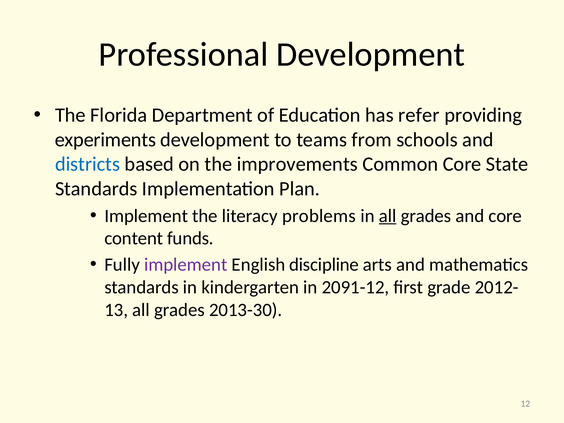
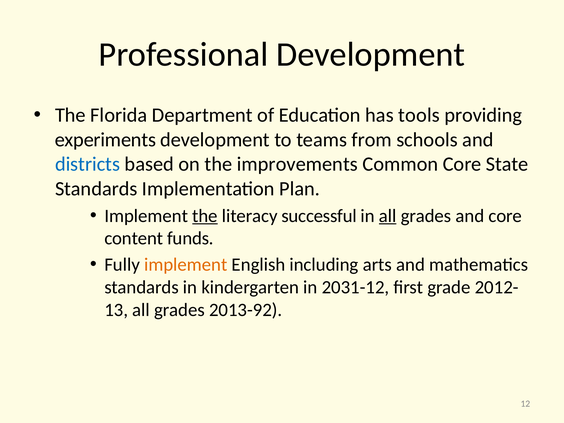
refer: refer -> tools
the at (205, 216) underline: none -> present
problems: problems -> successful
implement at (186, 265) colour: purple -> orange
discipline: discipline -> including
2091-12: 2091-12 -> 2031-12
2013-30: 2013-30 -> 2013-92
